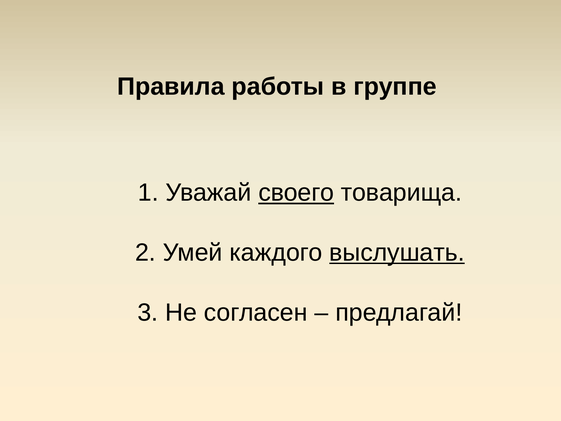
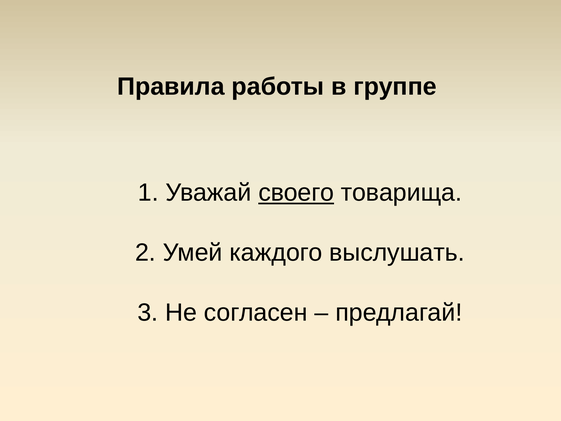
выслушать underline: present -> none
